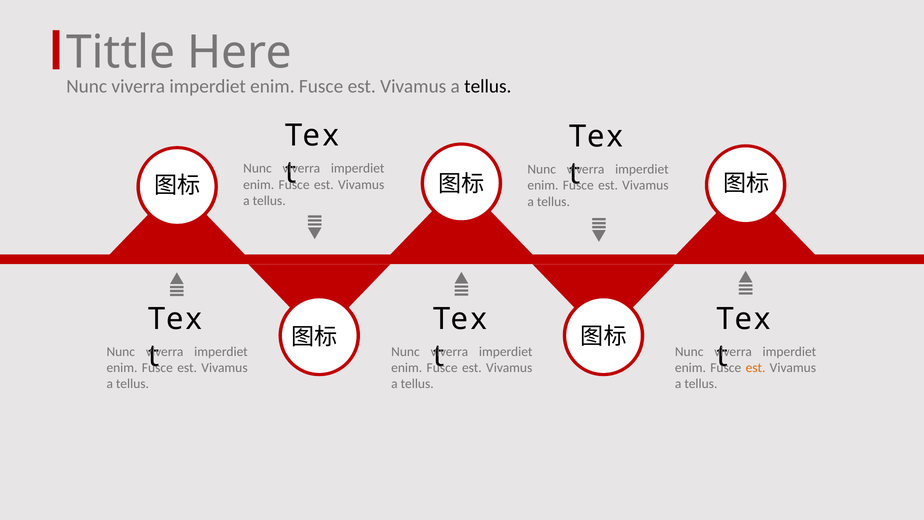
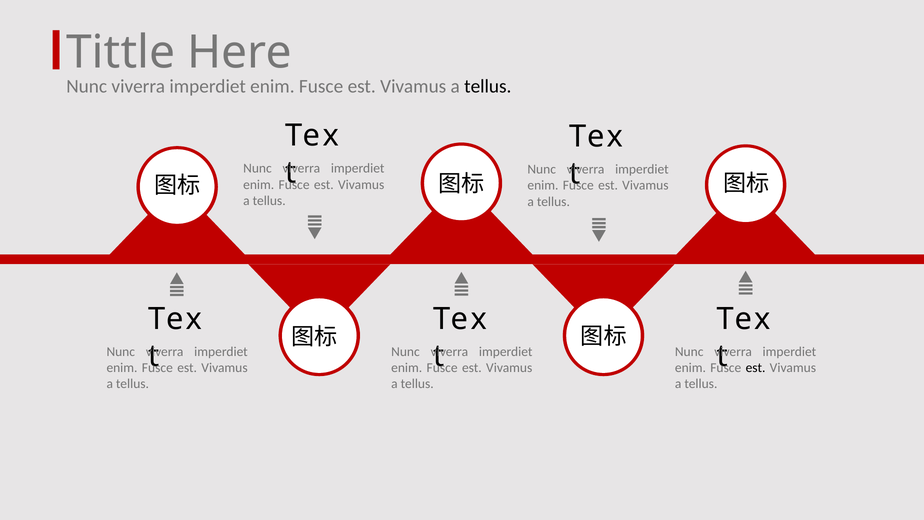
est at (756, 368) colour: orange -> black
